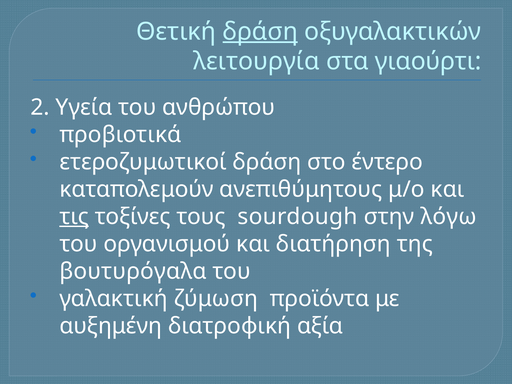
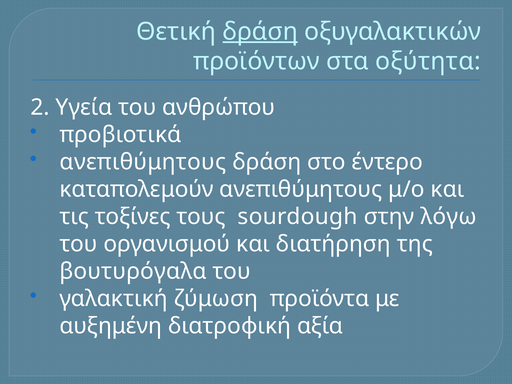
λειτουργία: λειτουργία -> προϊόντων
γιαούρτι: γιαούρτι -> οξύτητα
ετεροζυμωτικοί at (143, 162): ετεροζυμωτικοί -> ανεπιθύμητους
τις underline: present -> none
